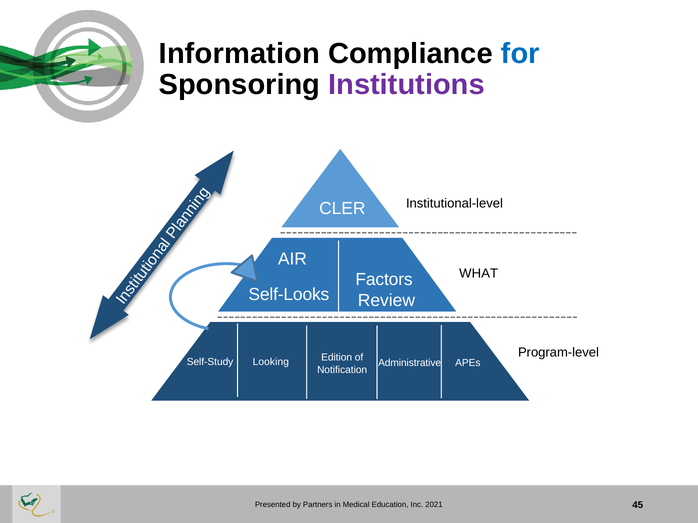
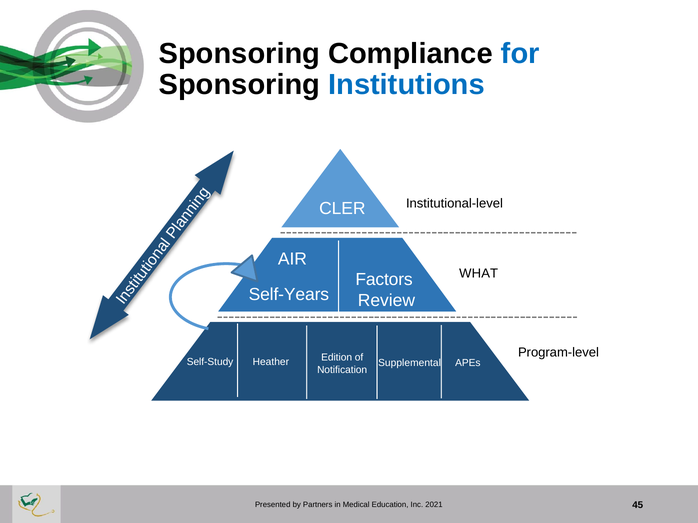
Information at (239, 53): Information -> Sponsoring
Institutions colour: purple -> blue
Self-Looks: Self-Looks -> Self-Years
Looking: Looking -> Heather
Administrative: Administrative -> Supplemental
